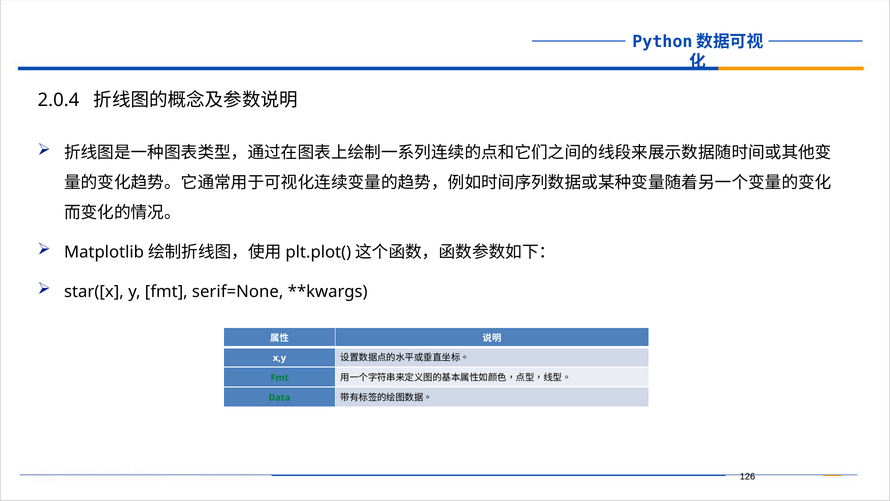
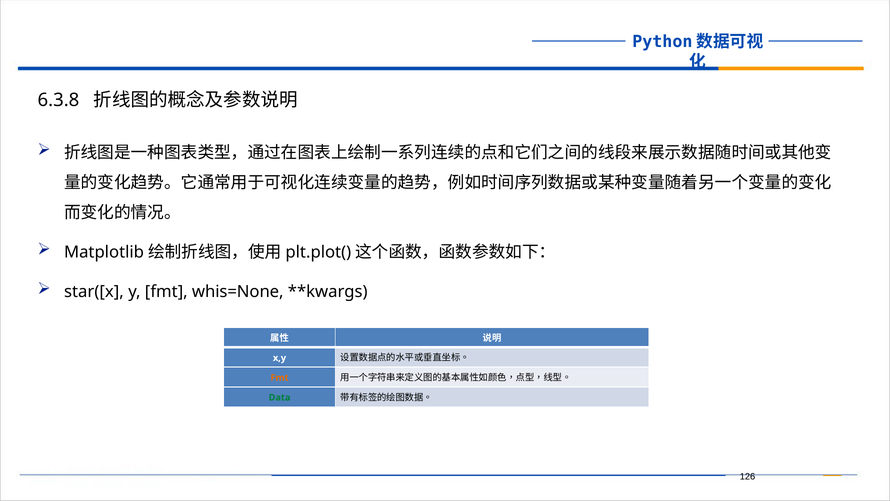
2.0.4: 2.0.4 -> 6.3.8
serif=None: serif=None -> whis=None
Fmt at (280, 377) colour: green -> orange
